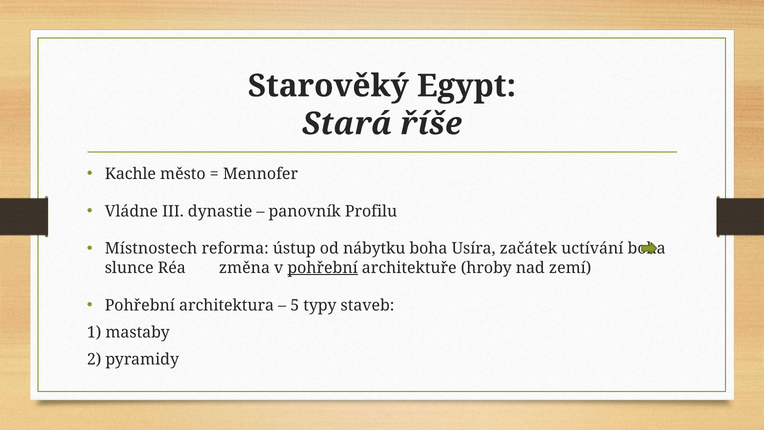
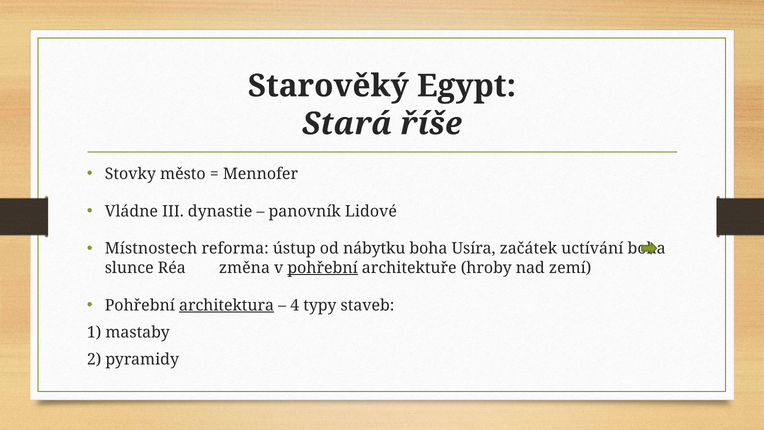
Kachle: Kachle -> Stovky
Profilu: Profilu -> Lidové
architektura underline: none -> present
5: 5 -> 4
